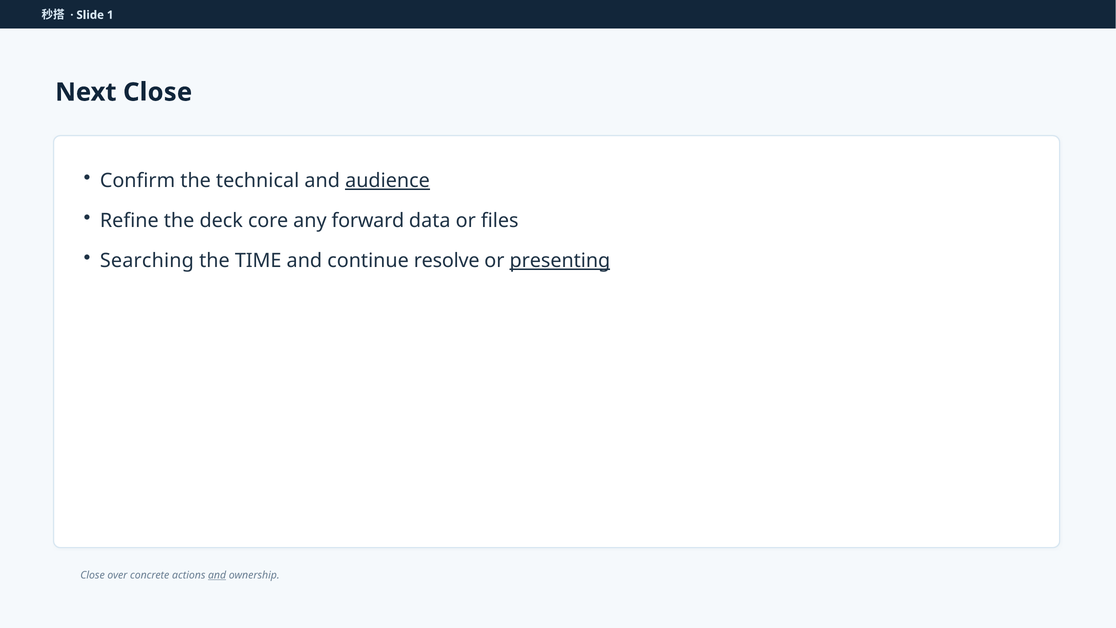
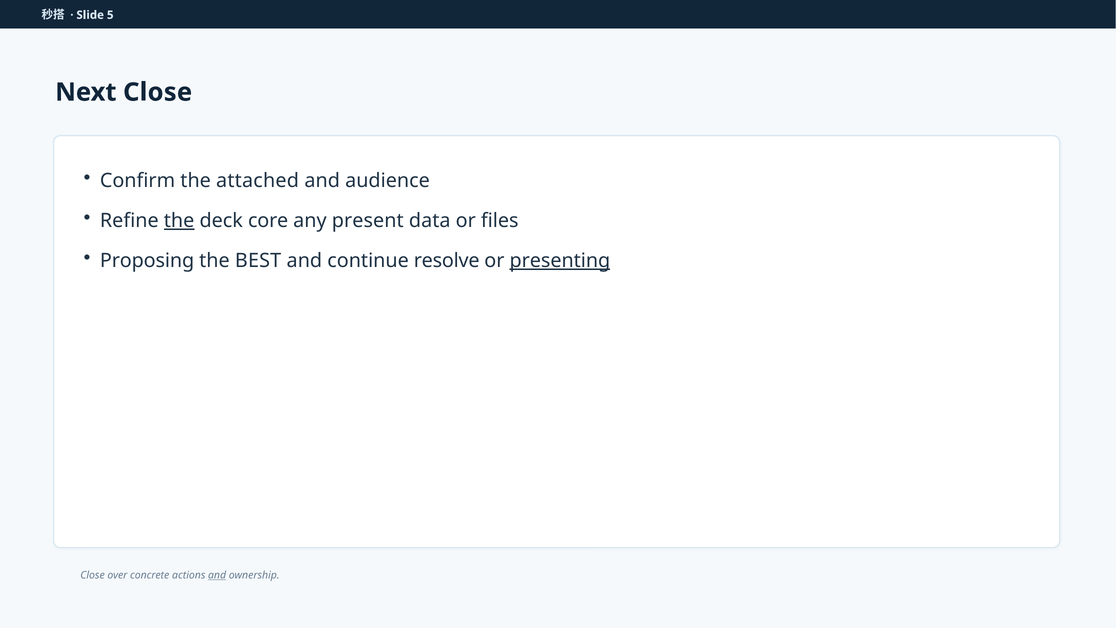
1: 1 -> 5
technical: technical -> attached
audience underline: present -> none
the at (179, 221) underline: none -> present
forward: forward -> present
Searching: Searching -> Proposing
TIME: TIME -> BEST
